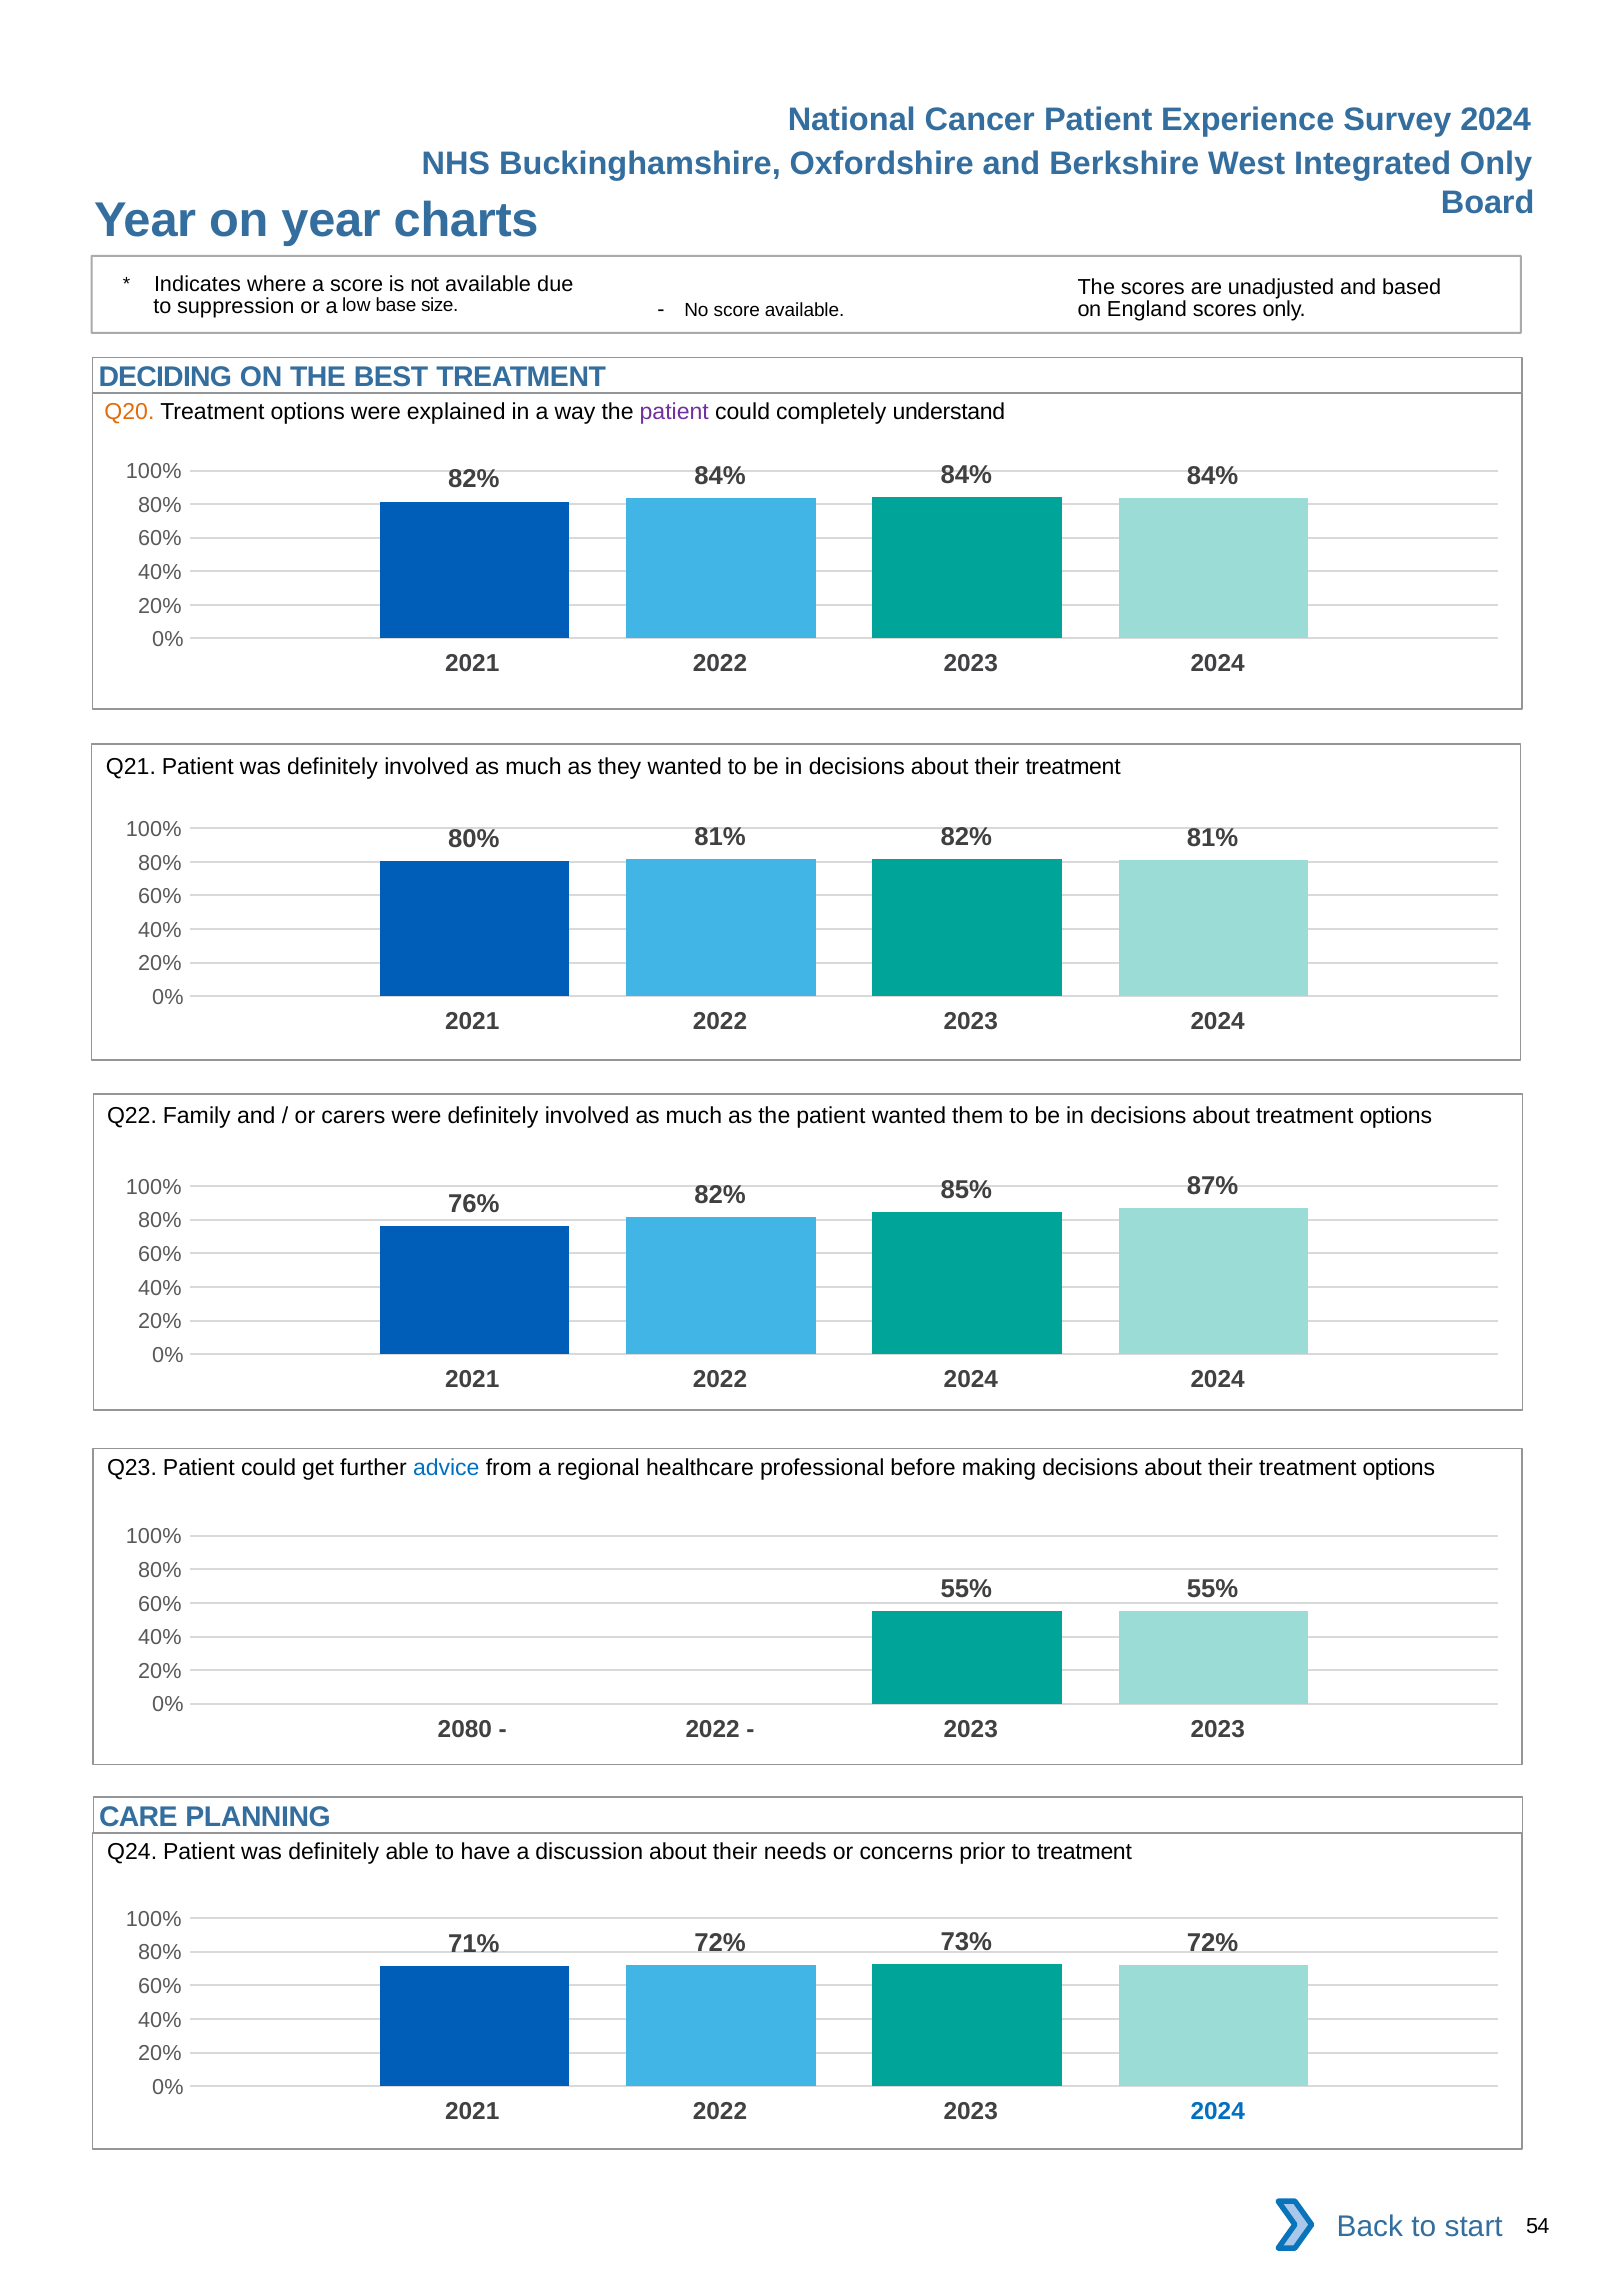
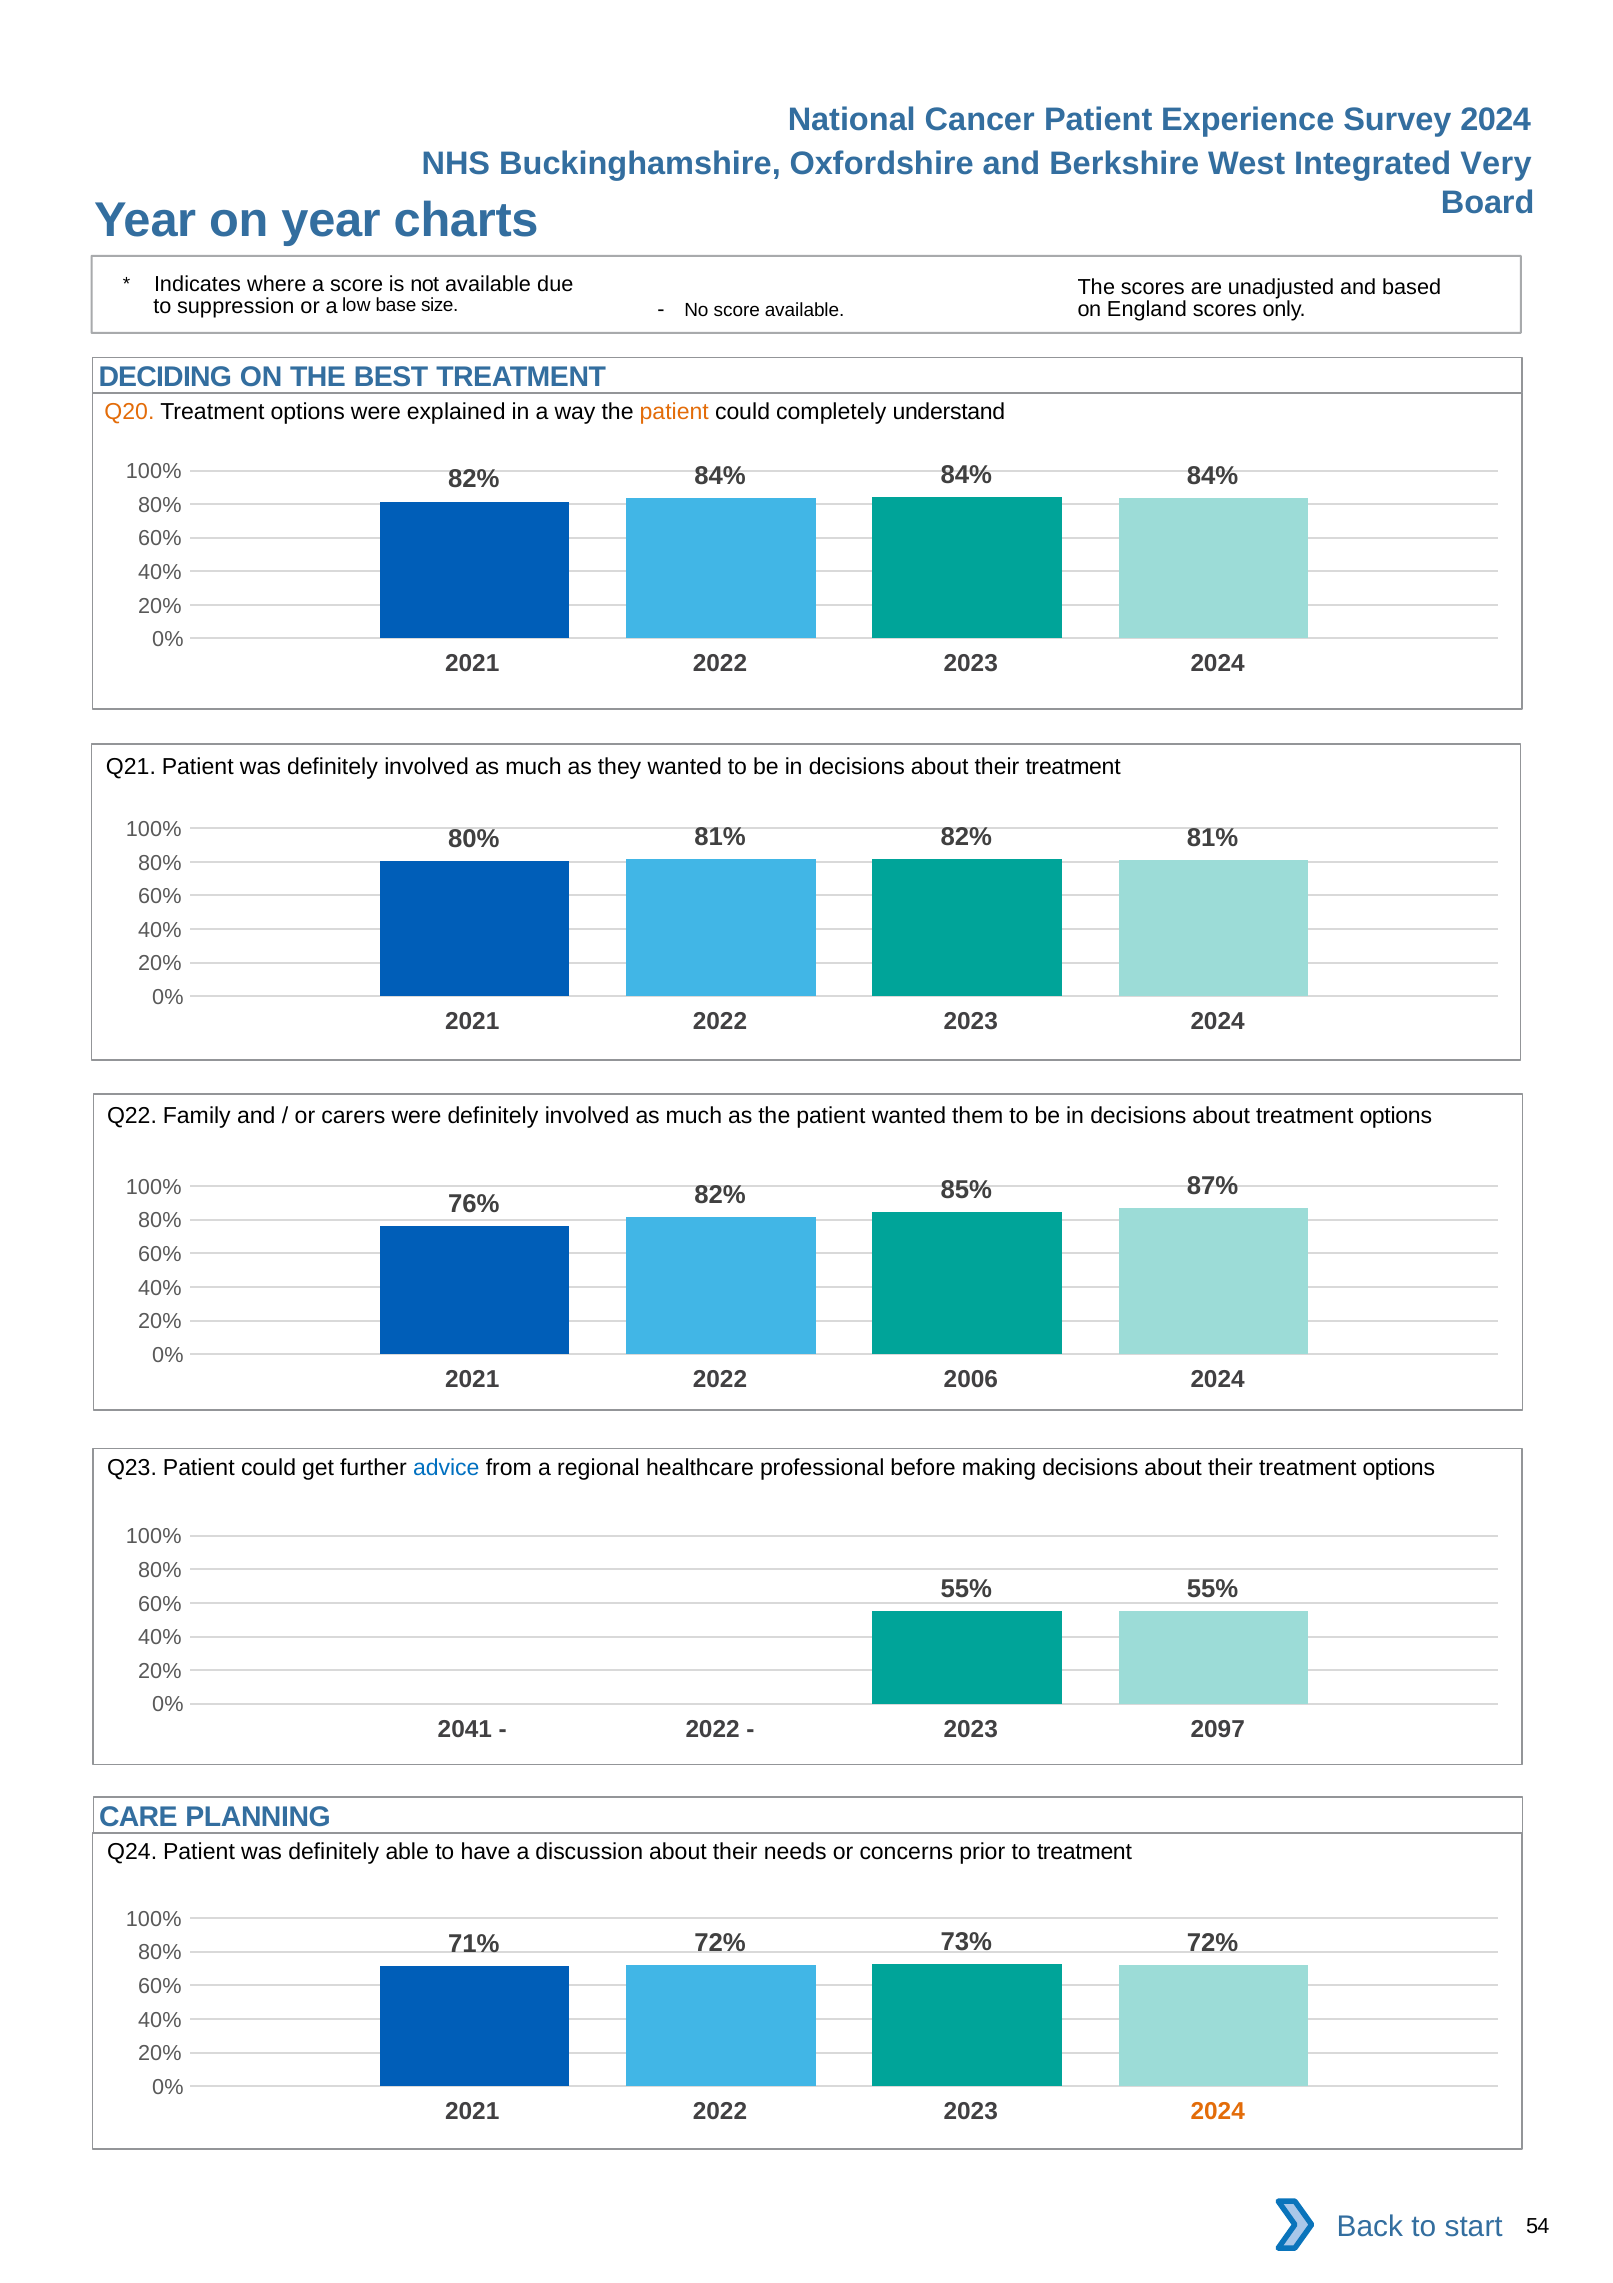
Integrated Only: Only -> Very
patient at (674, 412) colour: purple -> orange
2022 2024: 2024 -> 2006
2080: 2080 -> 2041
2023 2023: 2023 -> 2097
2024 at (1218, 2111) colour: blue -> orange
